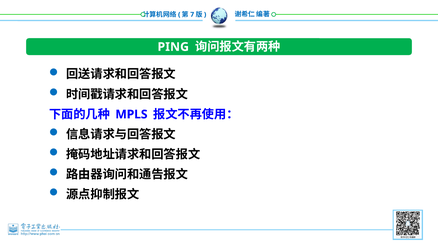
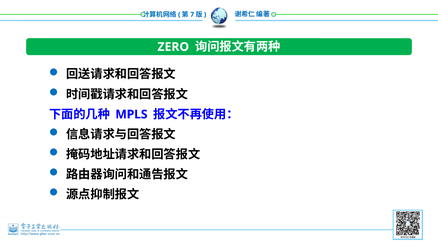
PING: PING -> ZERO
